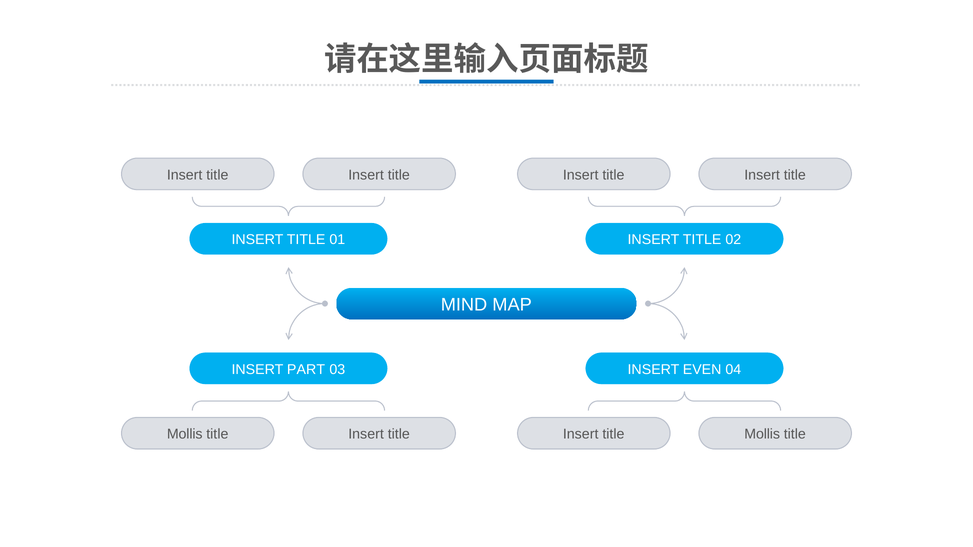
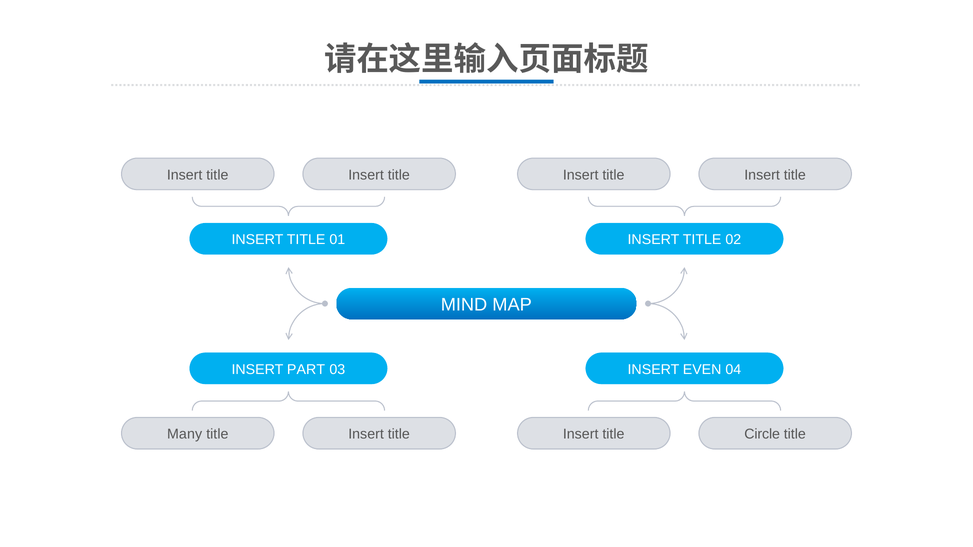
Mollis at (185, 434): Mollis -> Many
Mollis at (762, 434): Mollis -> Circle
